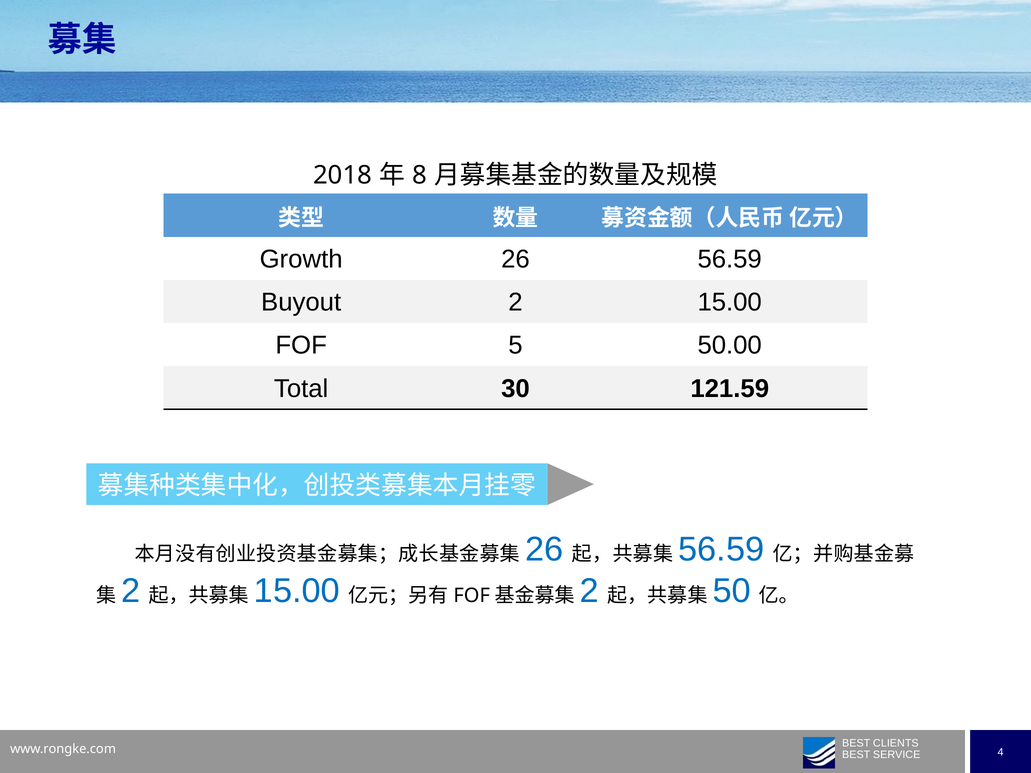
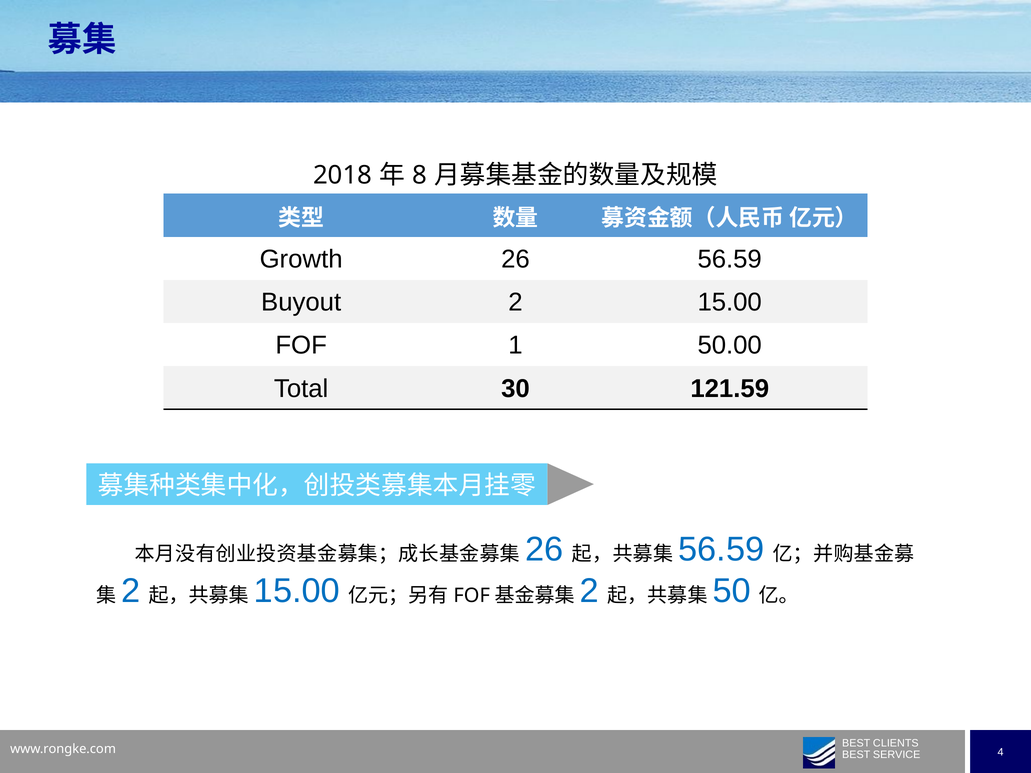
5: 5 -> 1
